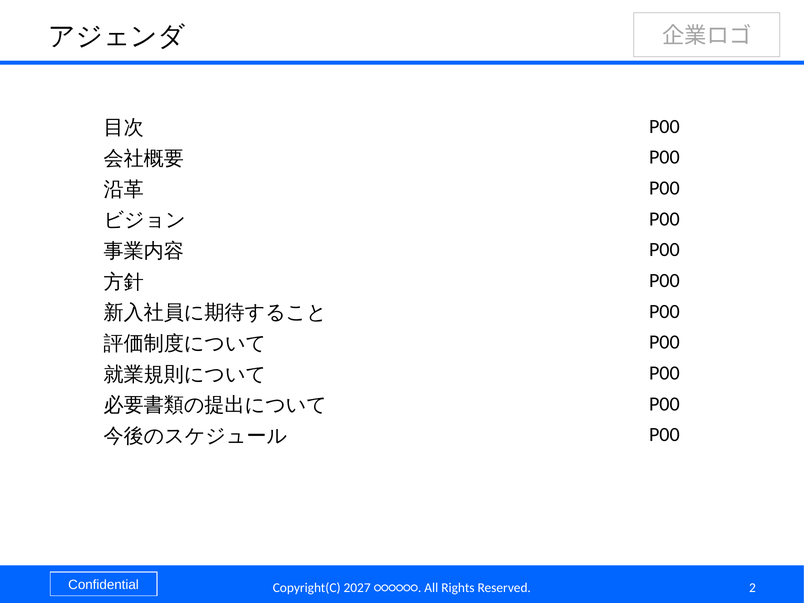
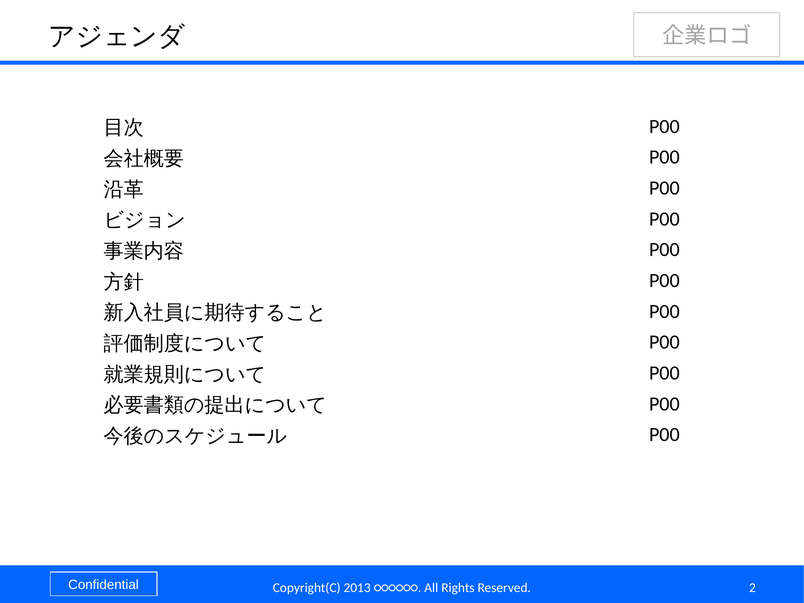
2027: 2027 -> 2013
